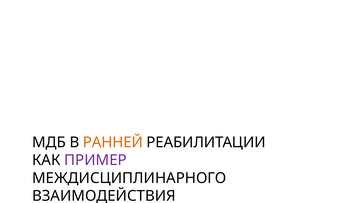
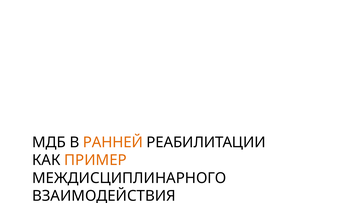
ПРИМЕР colour: purple -> orange
